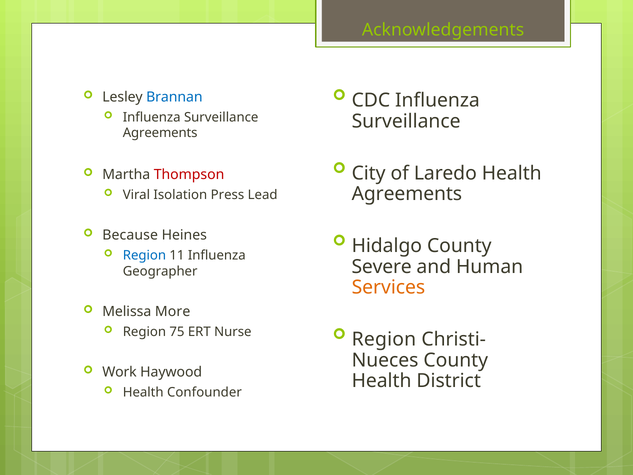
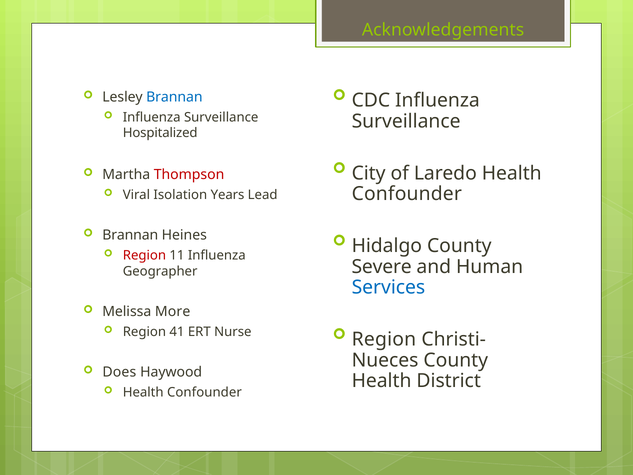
Agreements at (160, 133): Agreements -> Hospitalized
Agreements at (407, 194): Agreements -> Confounder
Press: Press -> Years
Because at (130, 235): Because -> Brannan
Region at (144, 255) colour: blue -> red
Services colour: orange -> blue
75: 75 -> 41
Work: Work -> Does
